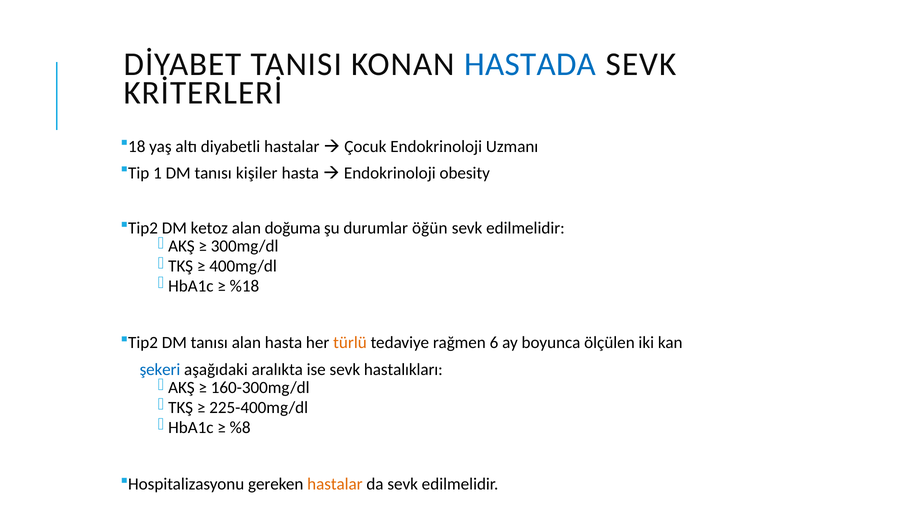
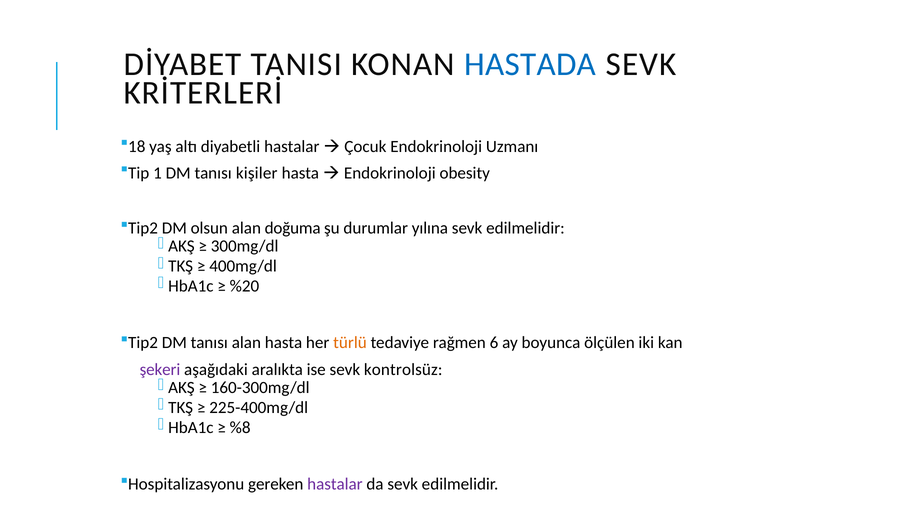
ketoz: ketoz -> olsun
öğün: öğün -> yılına
%18: %18 -> %20
şekeri colour: blue -> purple
hastalıkları: hastalıkları -> kontrolsüz
hastalar at (335, 484) colour: orange -> purple
